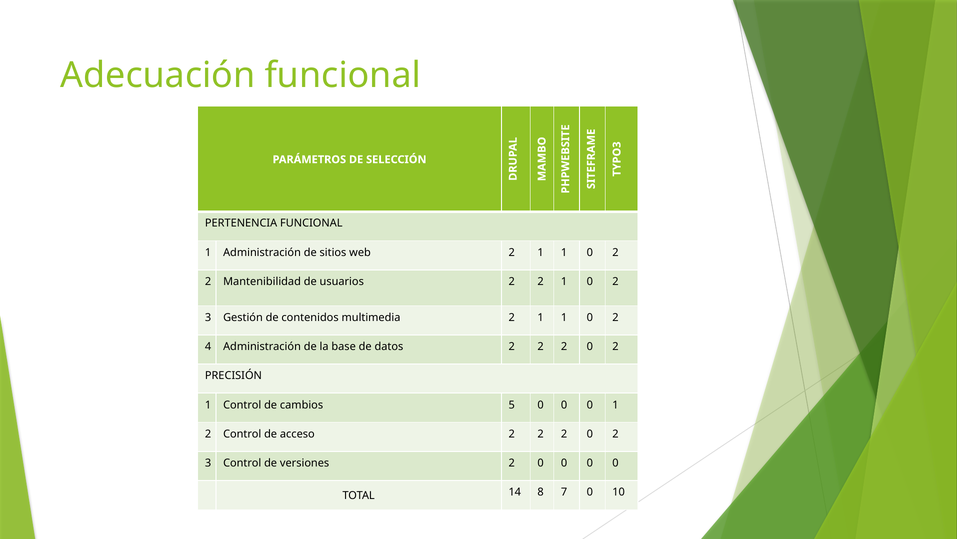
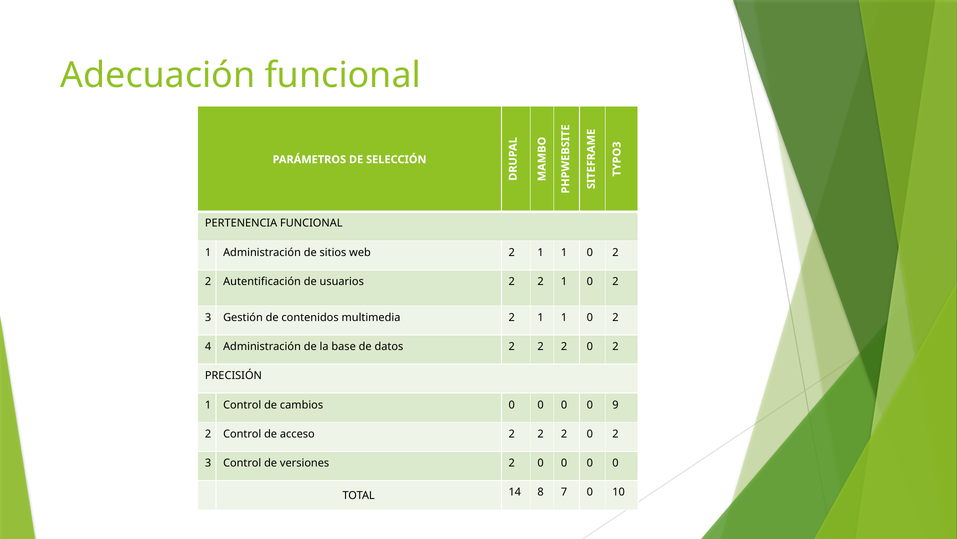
Mantenibilidad: Mantenibilidad -> Autentificación
cambios 5: 5 -> 0
0 1: 1 -> 9
